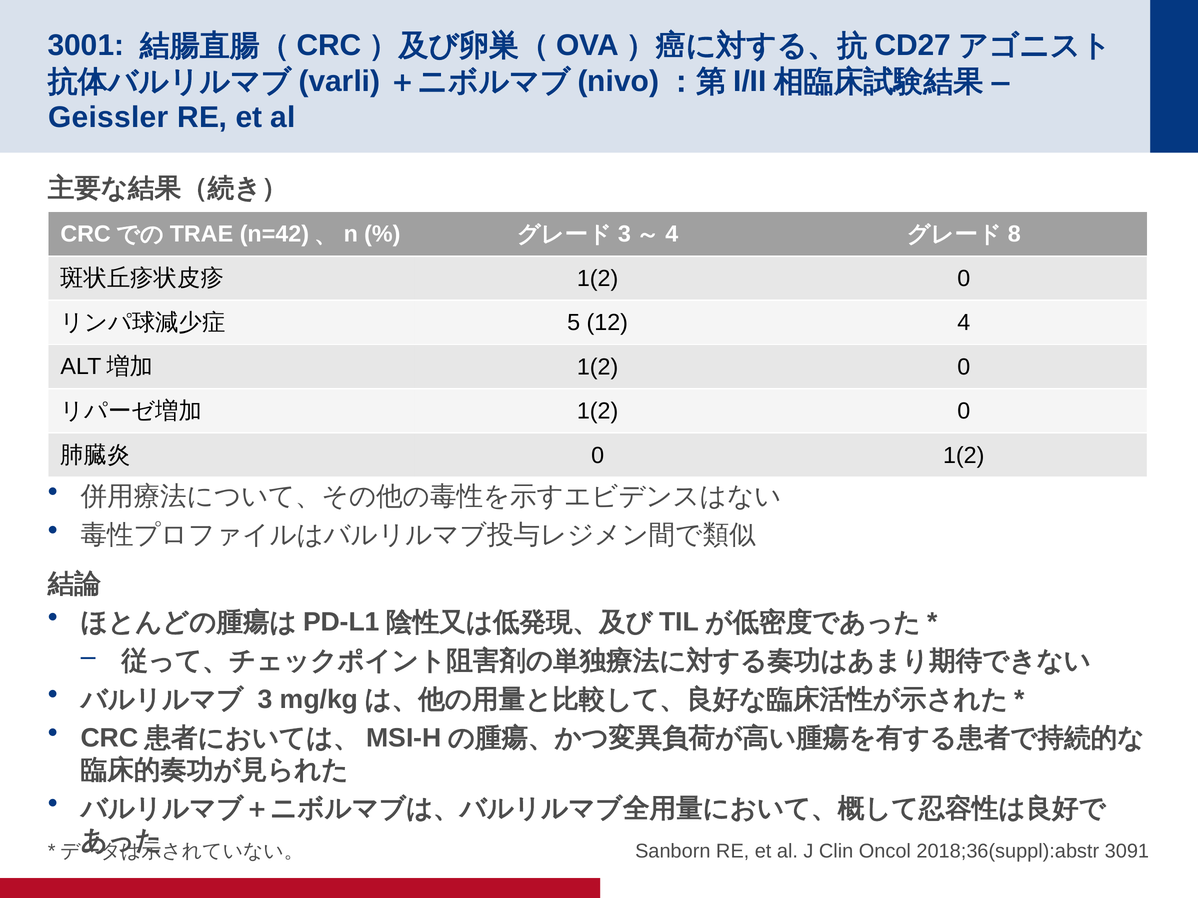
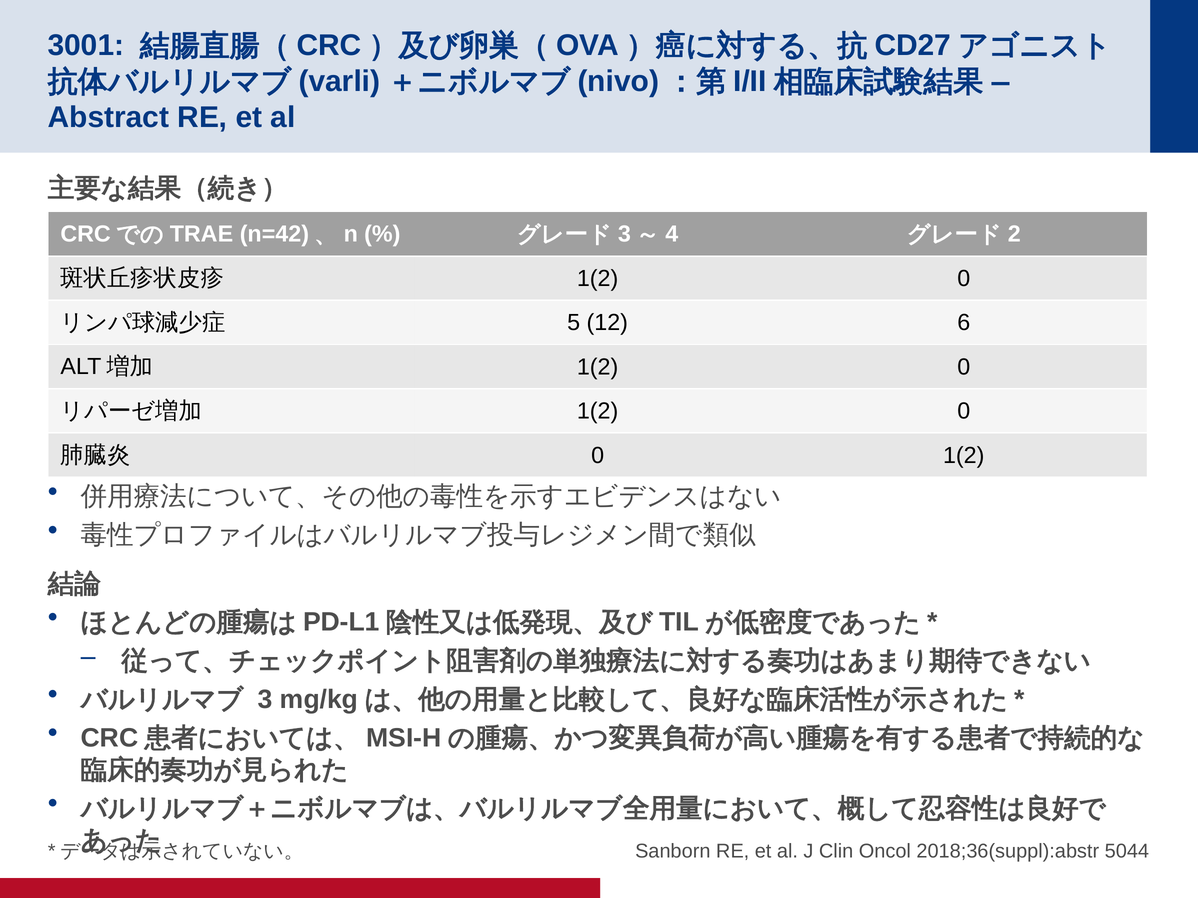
Geissler: Geissler -> Abstract
8: 8 -> 2
12 4: 4 -> 6
3091: 3091 -> 5044
